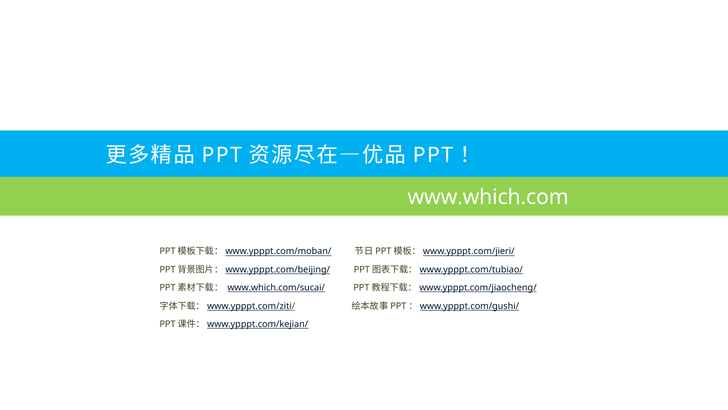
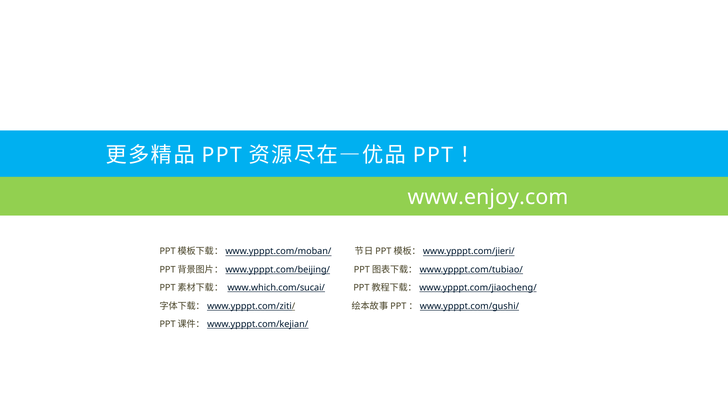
www.which.com: www.which.com -> www.enjoy.com
